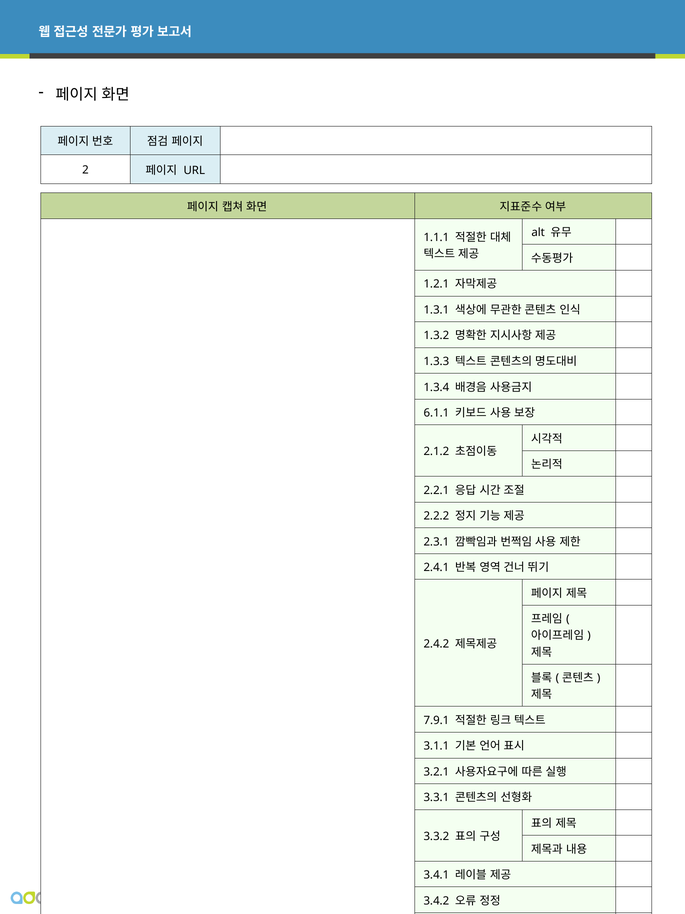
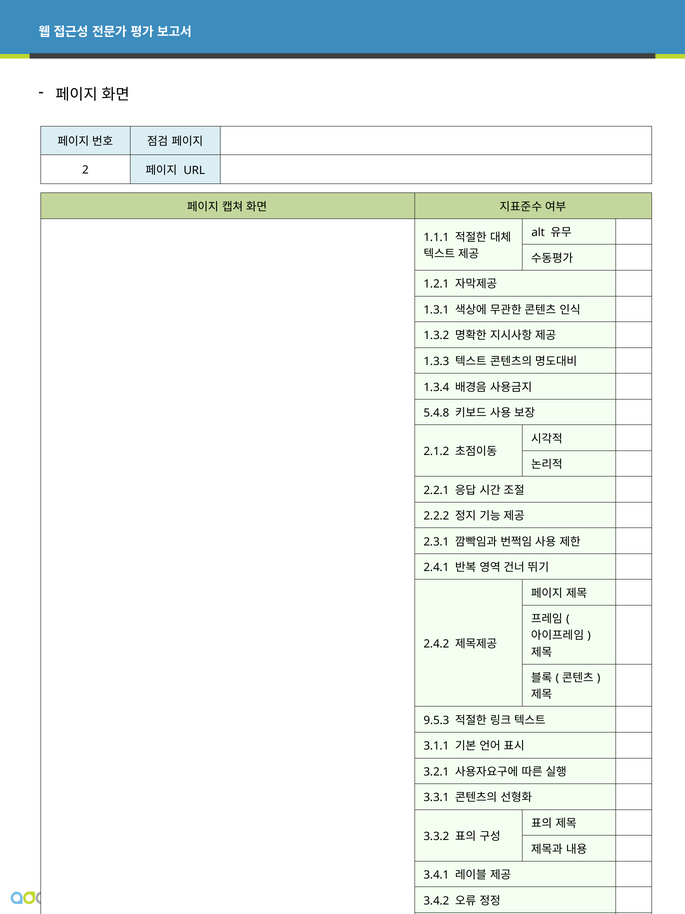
6.1.1: 6.1.1 -> 5.4.8
7.9.1: 7.9.1 -> 9.5.3
